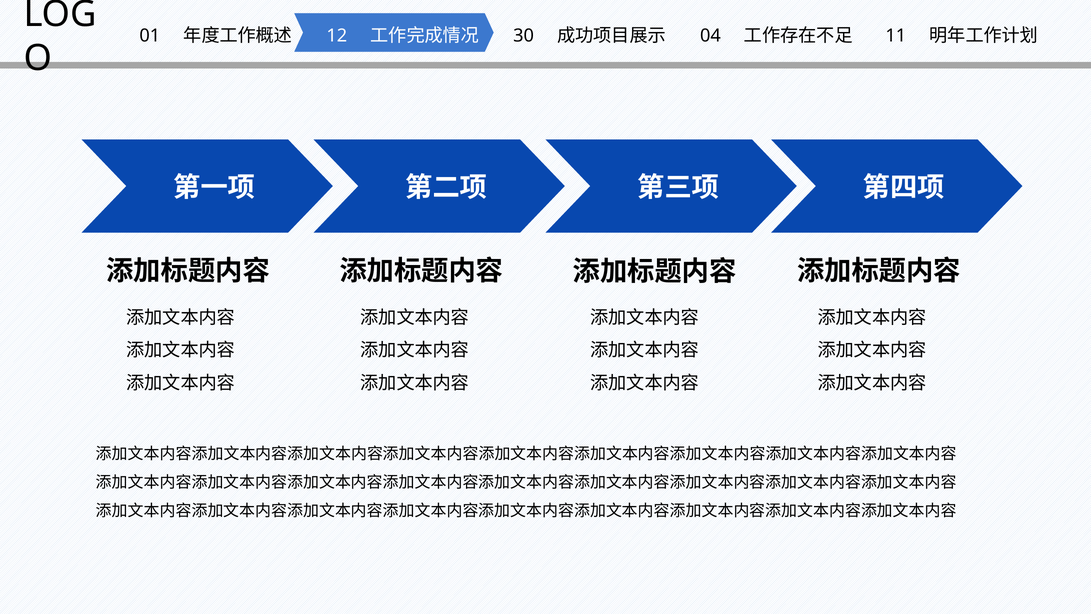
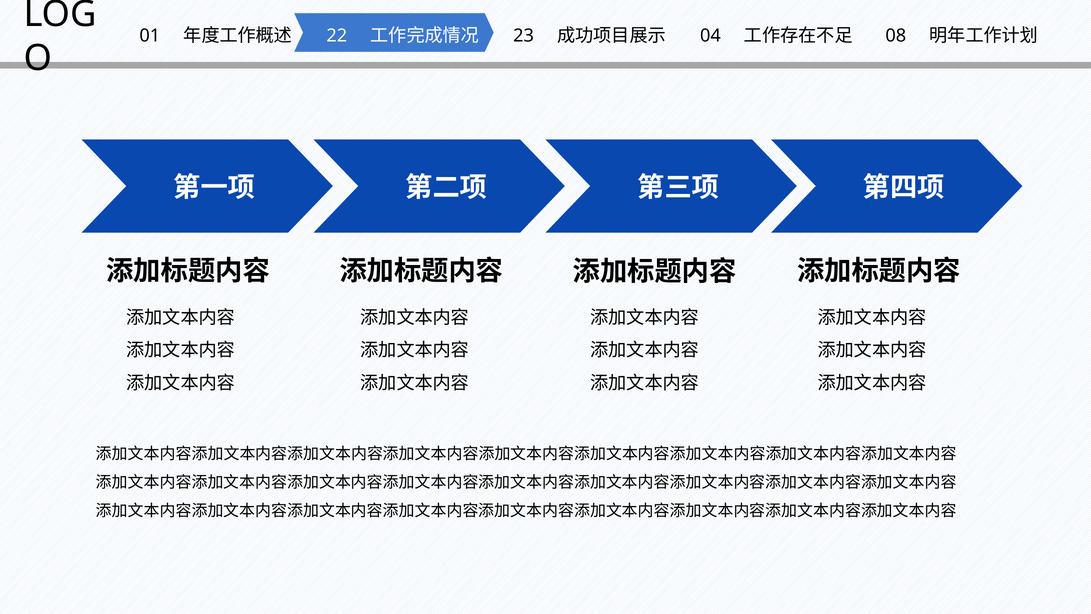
12: 12 -> 22
30: 30 -> 23
11: 11 -> 08
